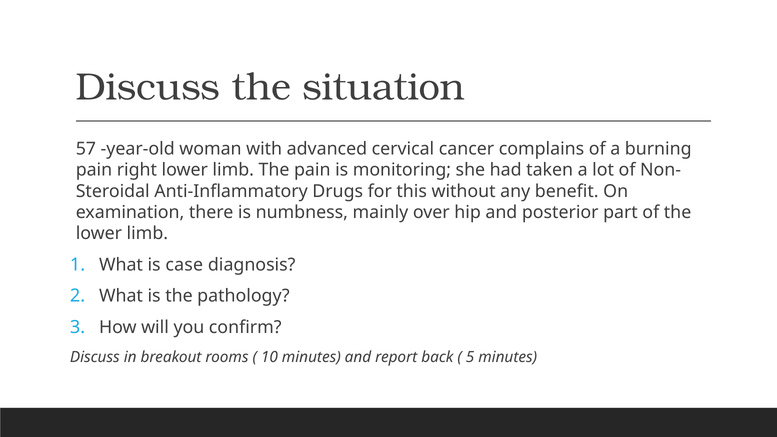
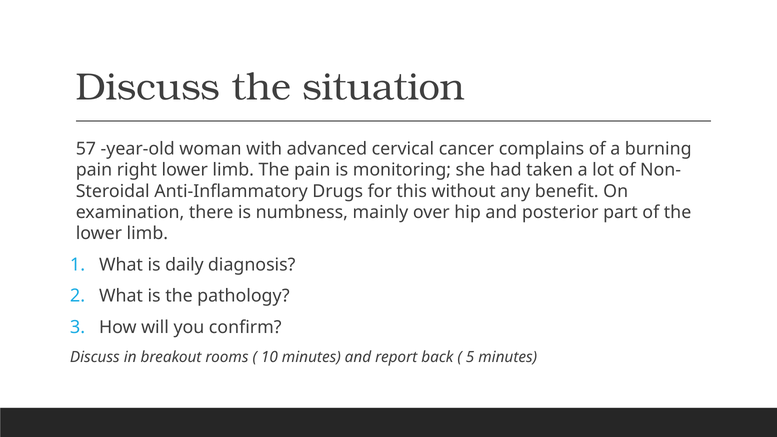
case: case -> daily
